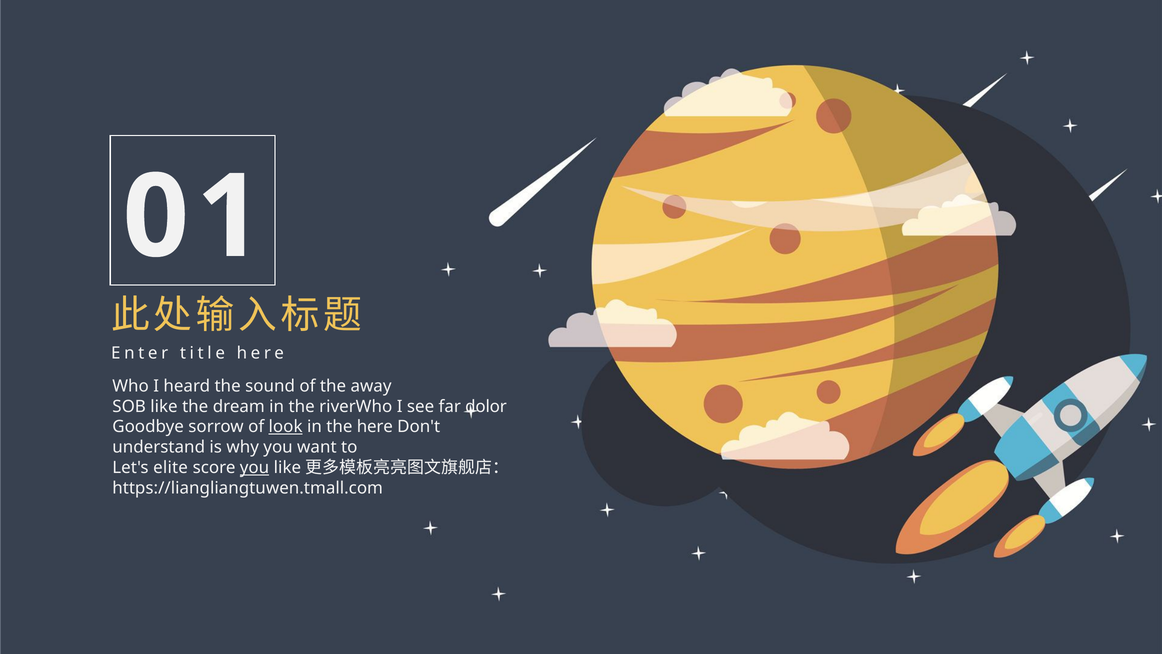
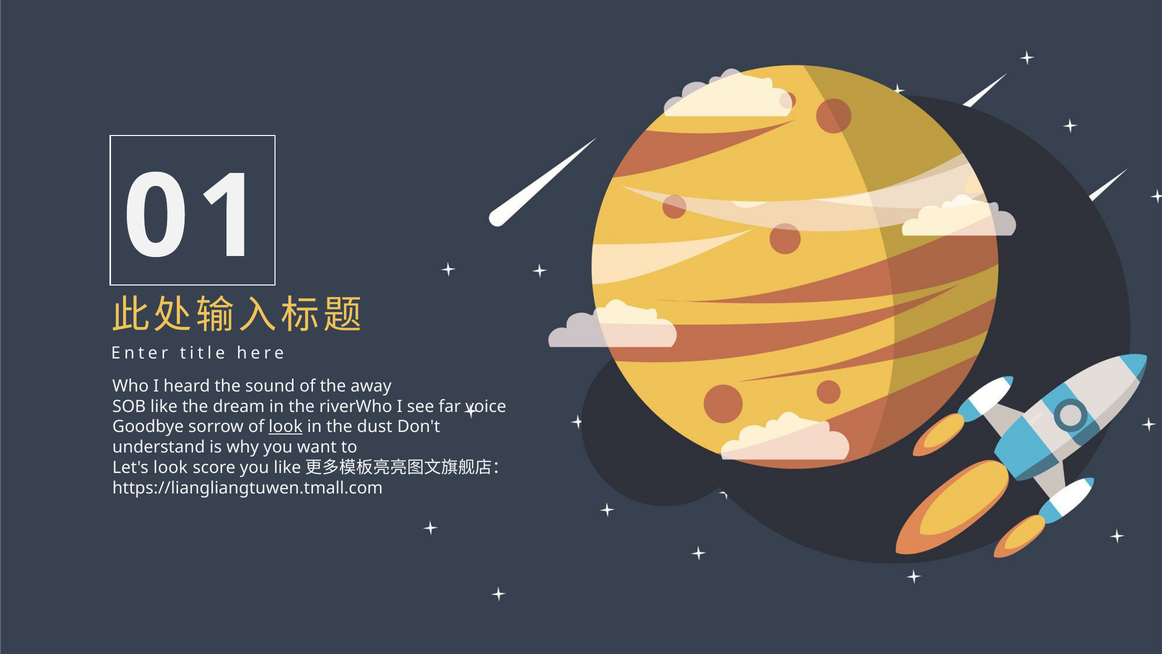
dolor: dolor -> voice
the here: here -> dust
Let's elite: elite -> look
you at (255, 467) underline: present -> none
